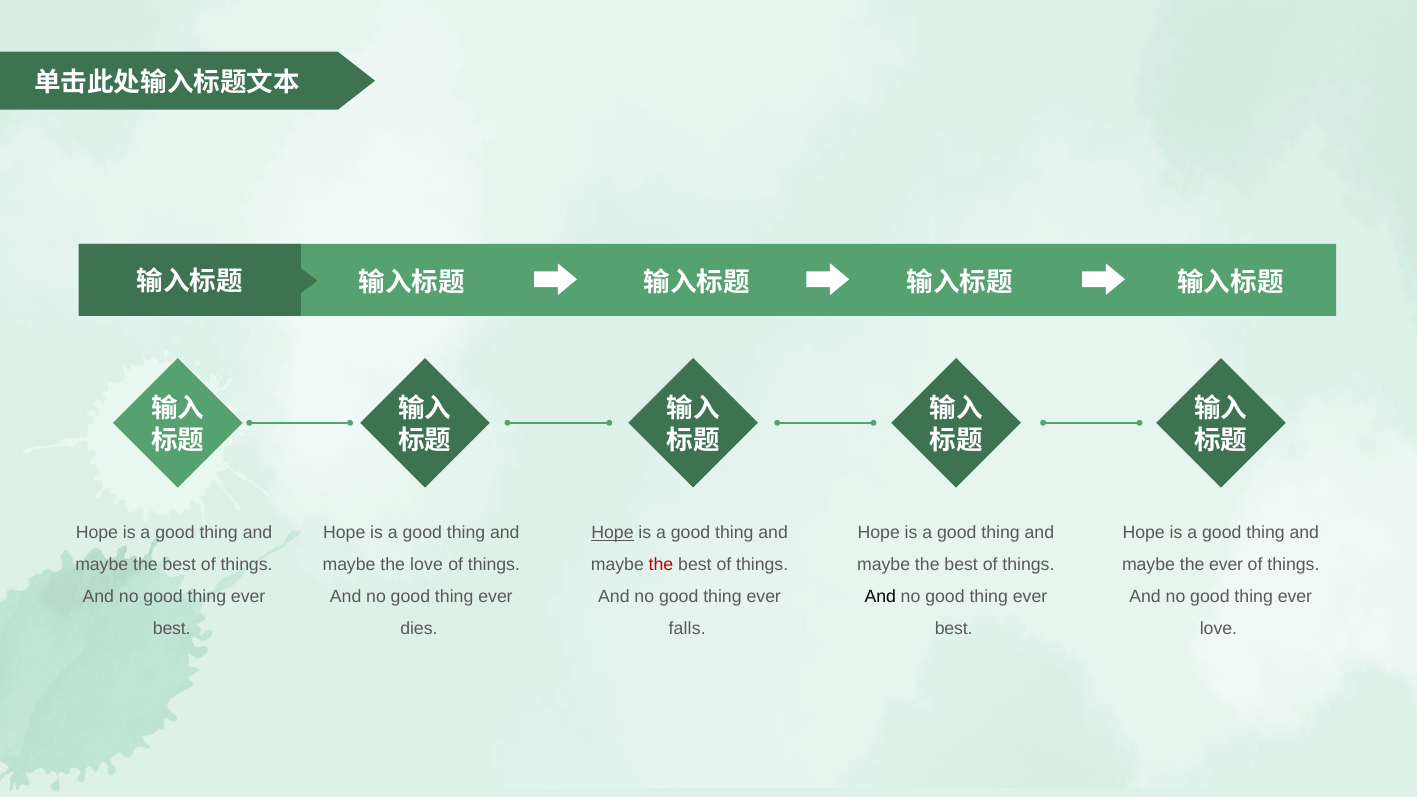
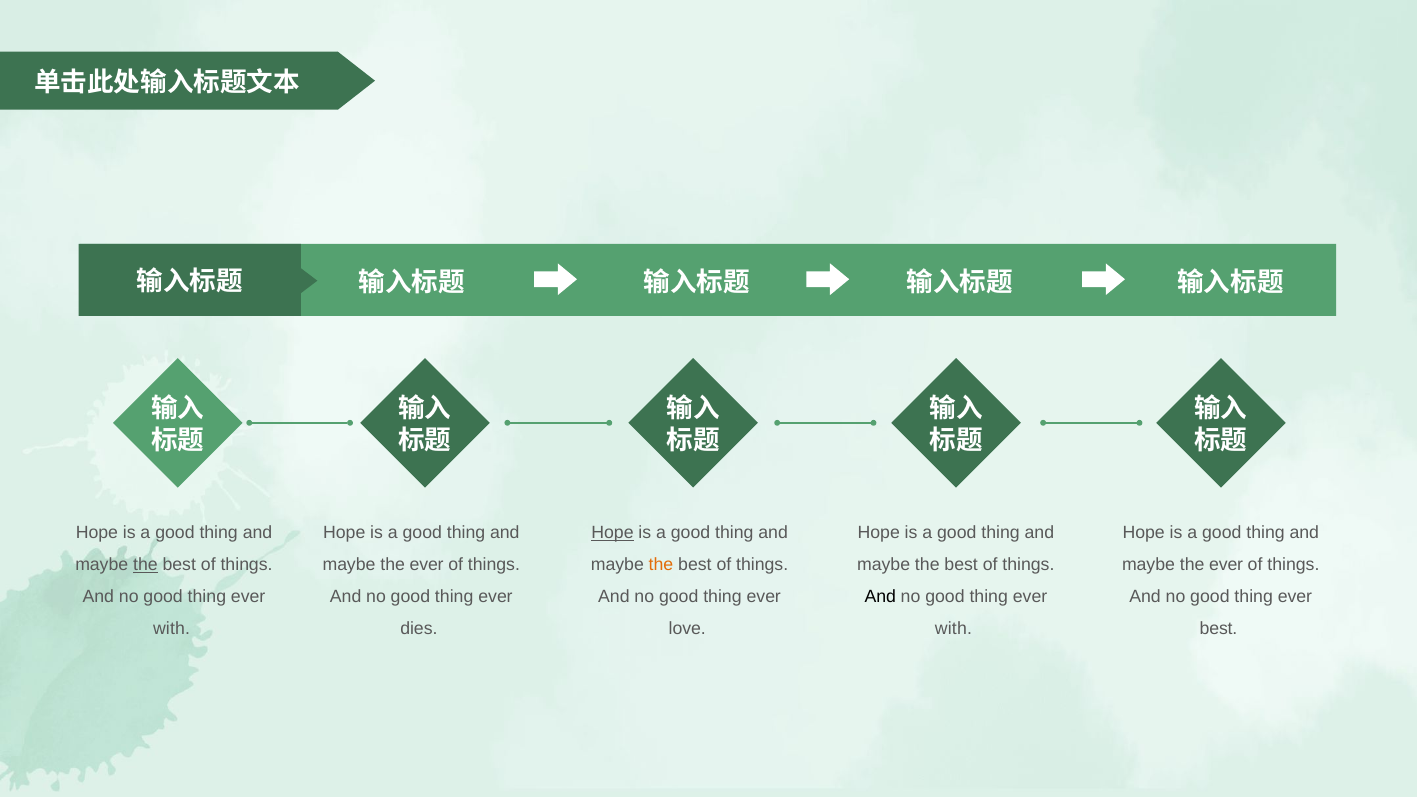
the at (145, 565) underline: none -> present
love at (426, 565): love -> ever
the at (661, 565) colour: red -> orange
best at (172, 629): best -> with
falls: falls -> love
best at (954, 629): best -> with
love at (1218, 629): love -> best
